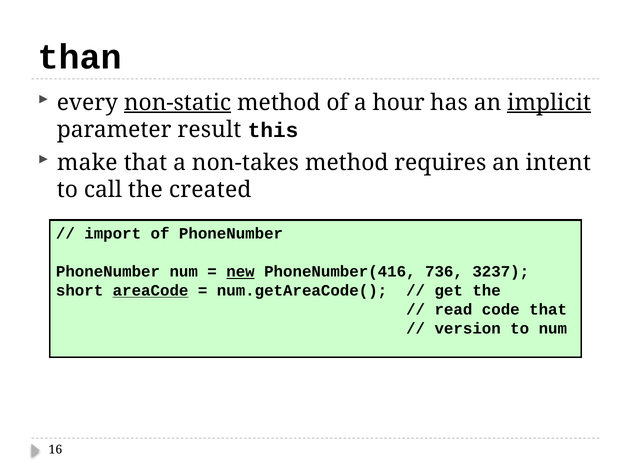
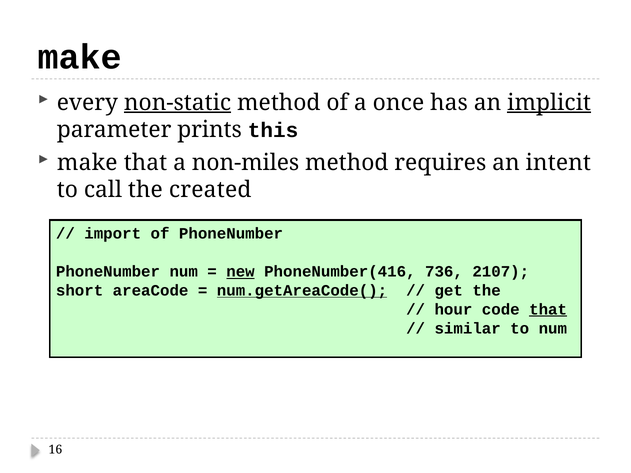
than at (80, 57): than -> make
hour: hour -> once
result: result -> prints
non-takes: non-takes -> non-miles
3237: 3237 -> 2107
areaCode underline: present -> none
num.getAreaCode( underline: none -> present
read: read -> hour
that at (548, 310) underline: none -> present
version: version -> similar
